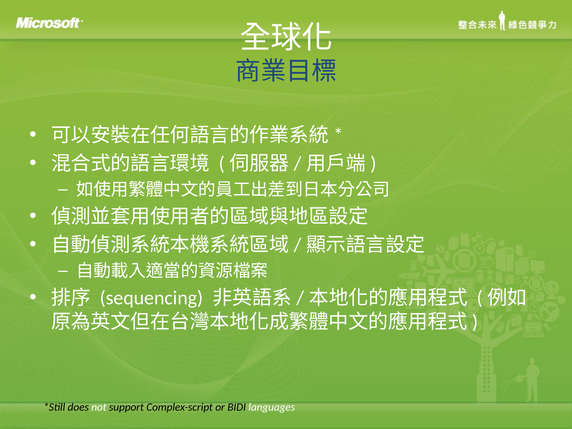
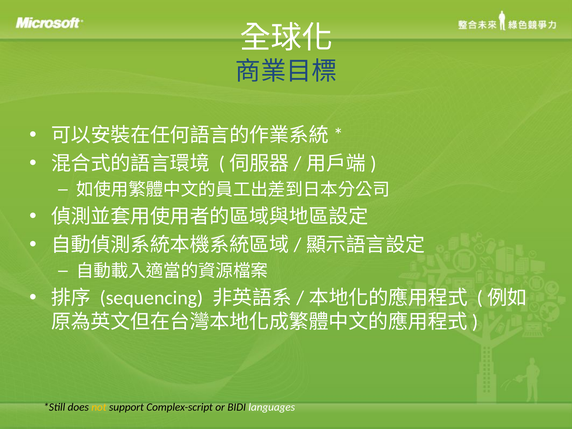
not colour: white -> yellow
